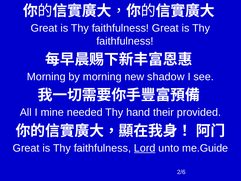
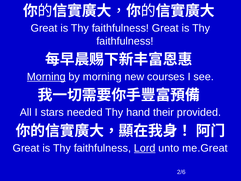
Morning at (46, 77) underline: none -> present
shadow: shadow -> courses
mine: mine -> stars
me.Guide: me.Guide -> me.Great
